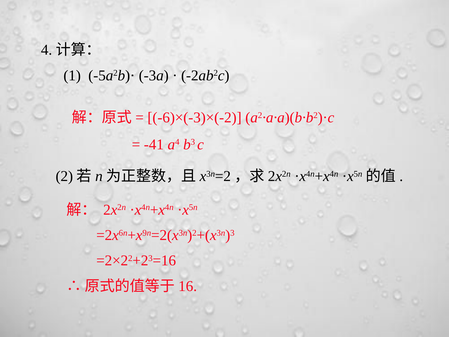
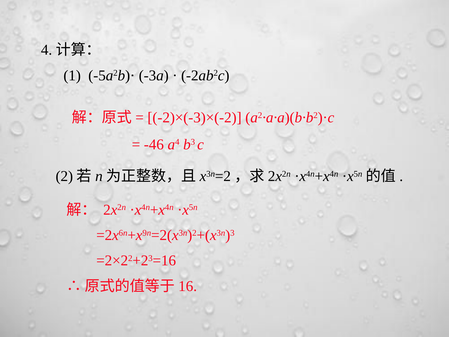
-6)×(-3)×(-2: -6)×(-3)×(-2 -> -2)×(-3)×(-2
-41: -41 -> -46
